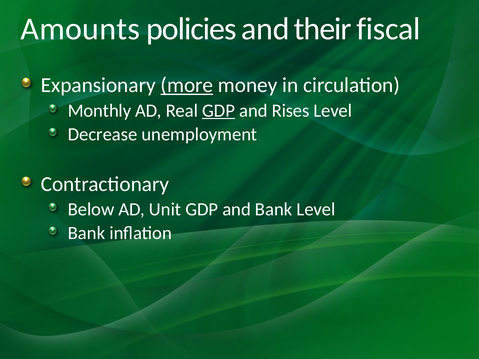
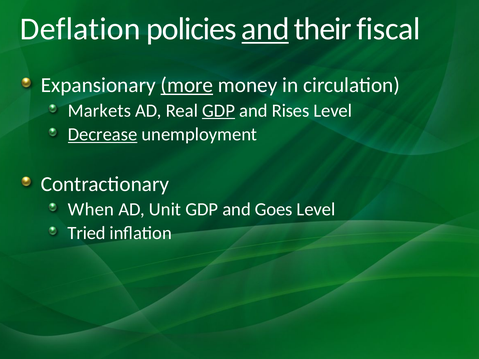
Amounts: Amounts -> Deflation
and at (265, 29) underline: none -> present
Monthly: Monthly -> Markets
Decrease underline: none -> present
Below: Below -> When
and Bank: Bank -> Goes
Bank at (87, 233): Bank -> Tried
